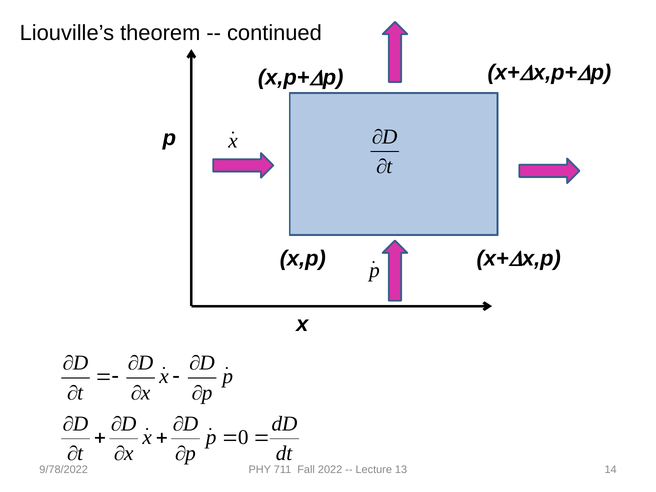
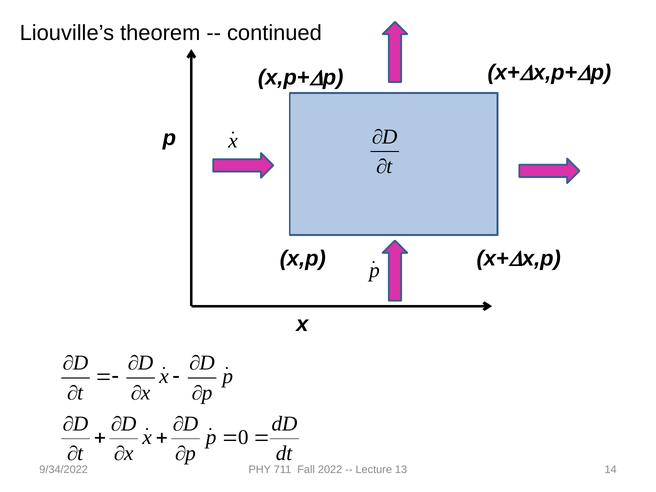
9/78/2022: 9/78/2022 -> 9/34/2022
